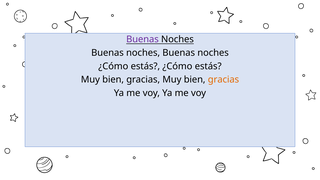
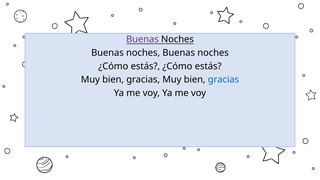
gracias at (223, 80) colour: orange -> blue
